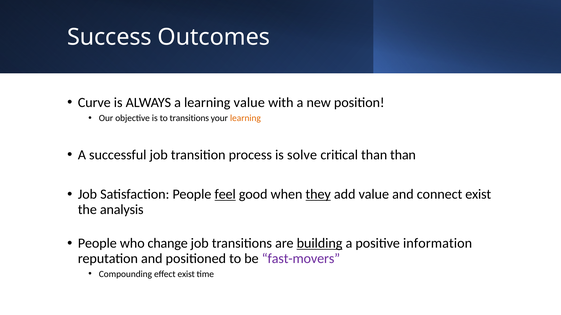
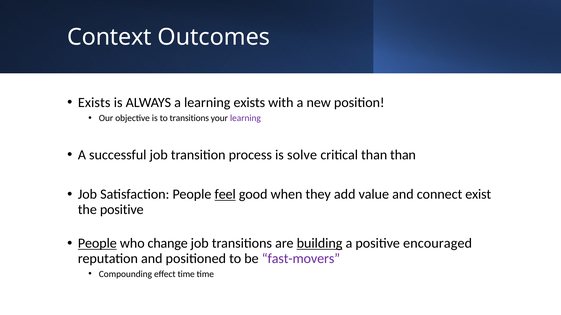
Success: Success -> Context
Curve at (94, 103): Curve -> Exists
learning value: value -> exists
learning at (245, 118) colour: orange -> purple
they underline: present -> none
the analysis: analysis -> positive
People at (97, 244) underline: none -> present
information: information -> encouraged
effect exist: exist -> time
